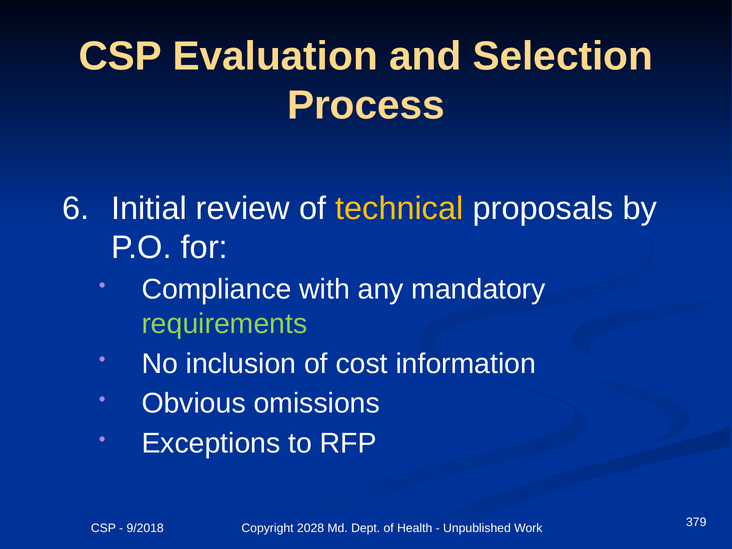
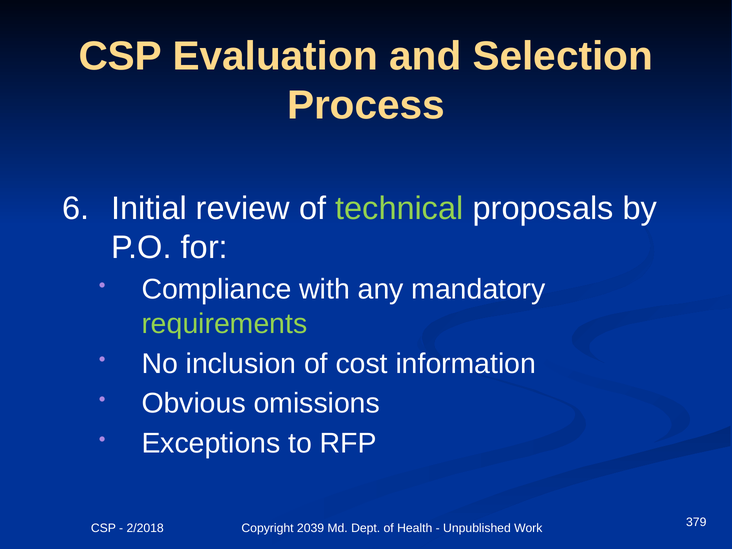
technical colour: yellow -> light green
9/2018: 9/2018 -> 2/2018
2028: 2028 -> 2039
